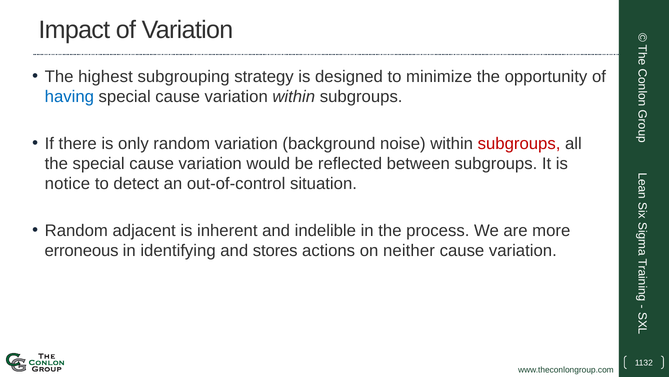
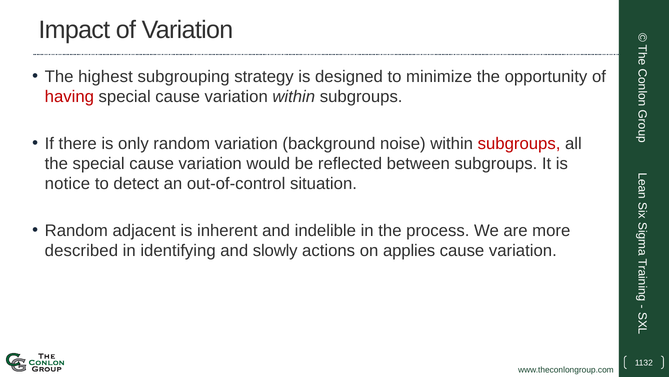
having colour: blue -> red
erroneous: erroneous -> described
stores: stores -> slowly
neither: neither -> applies
